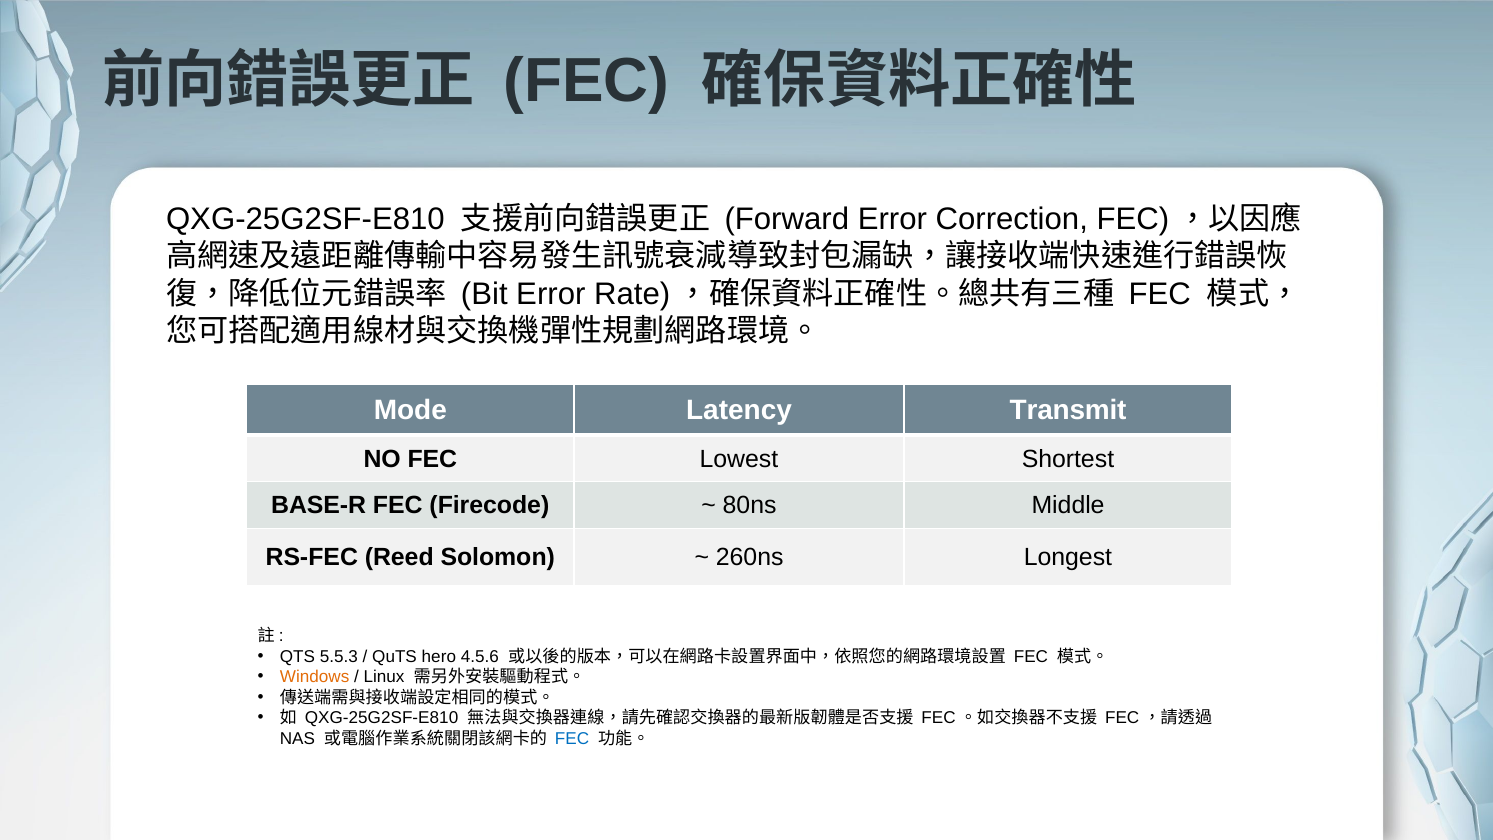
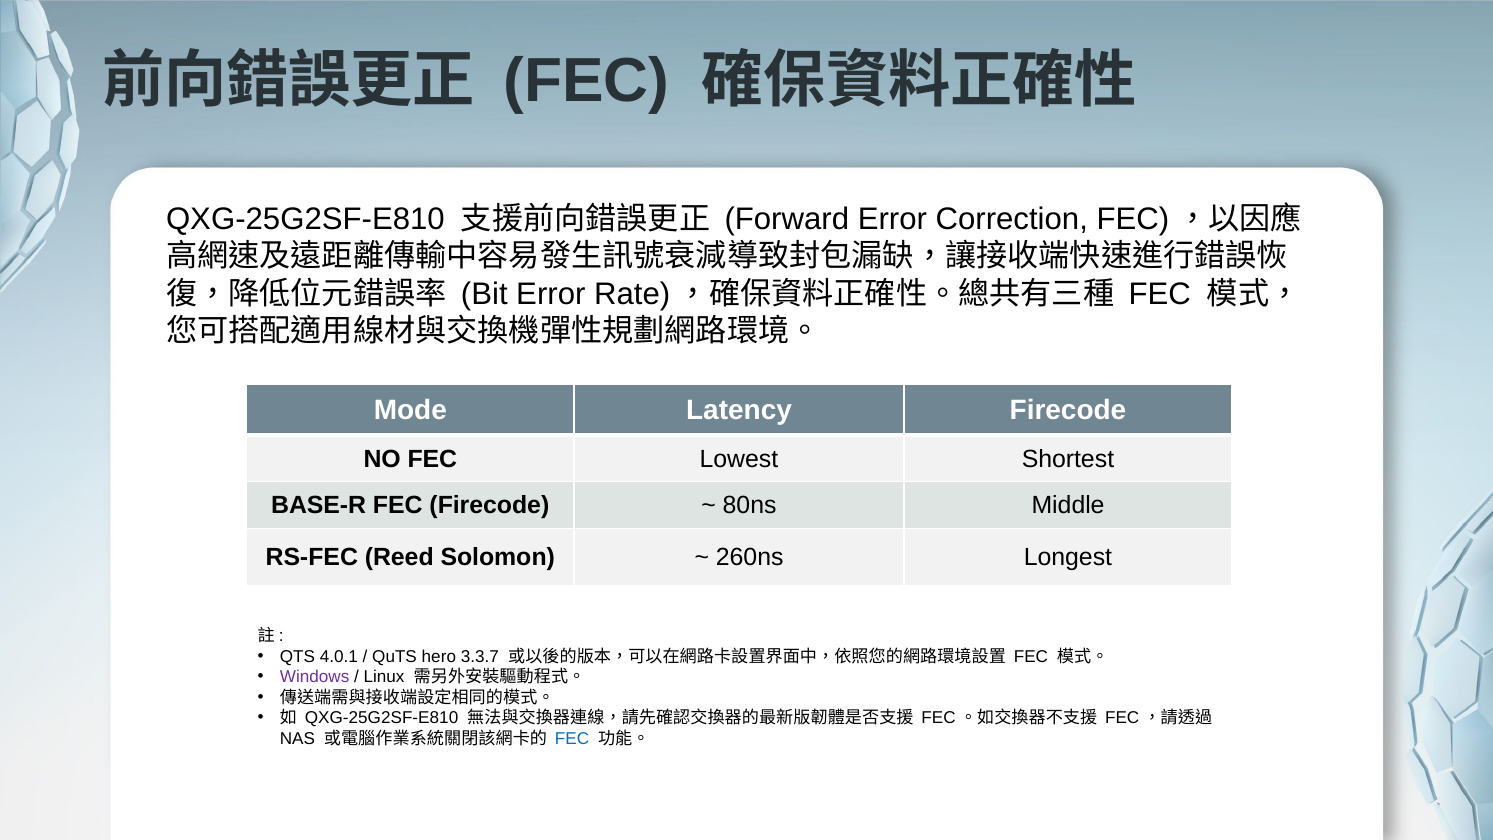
Latency Transmit: Transmit -> Firecode
5.5.3: 5.5.3 -> 4.0.1
4.5.6: 4.5.6 -> 3.3.7
Windows colour: orange -> purple
